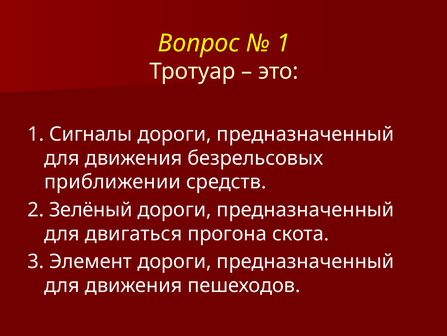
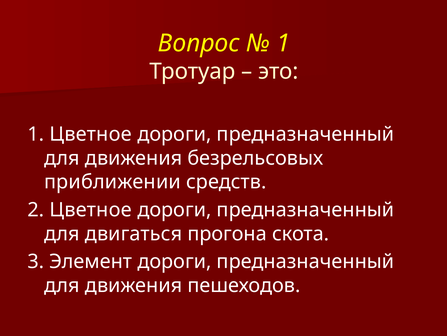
1 Сигналы: Сигналы -> Цветное
2 Зелёный: Зелёный -> Цветное
